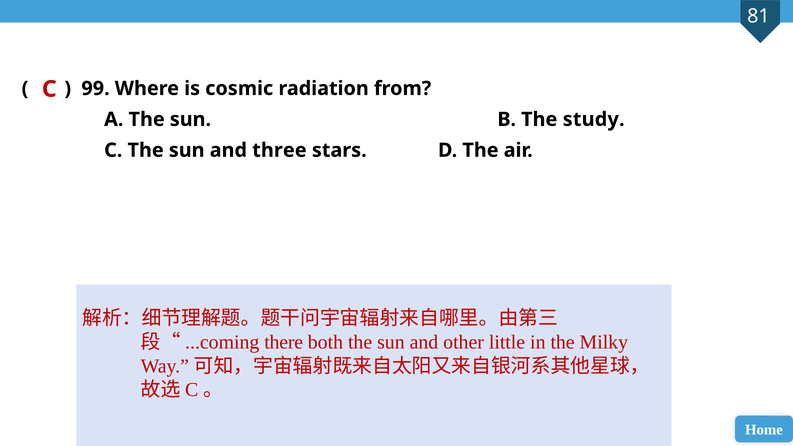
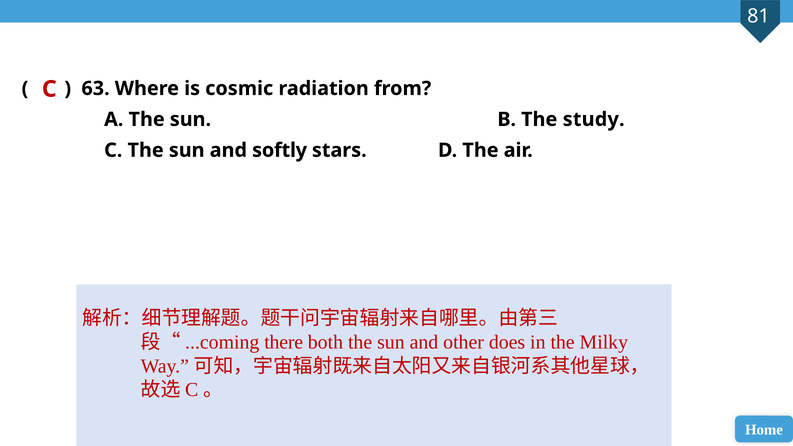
99: 99 -> 63
three: three -> softly
little: little -> does
